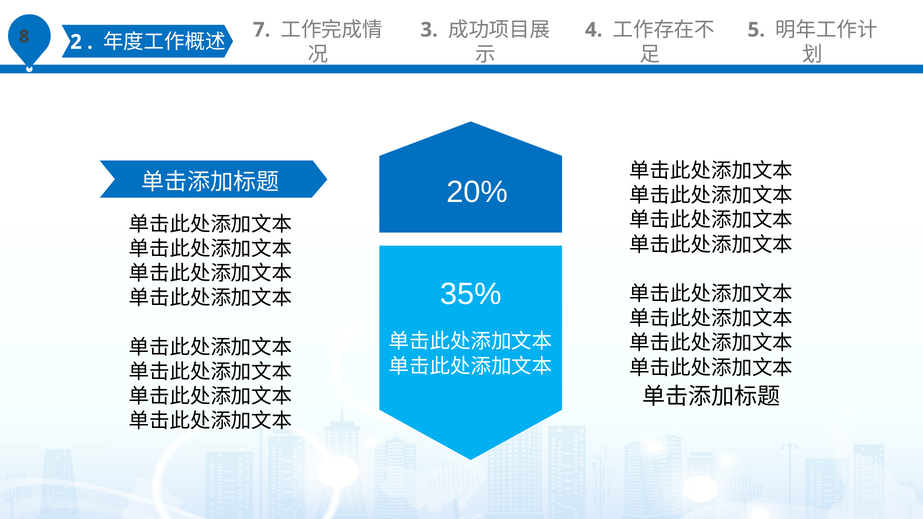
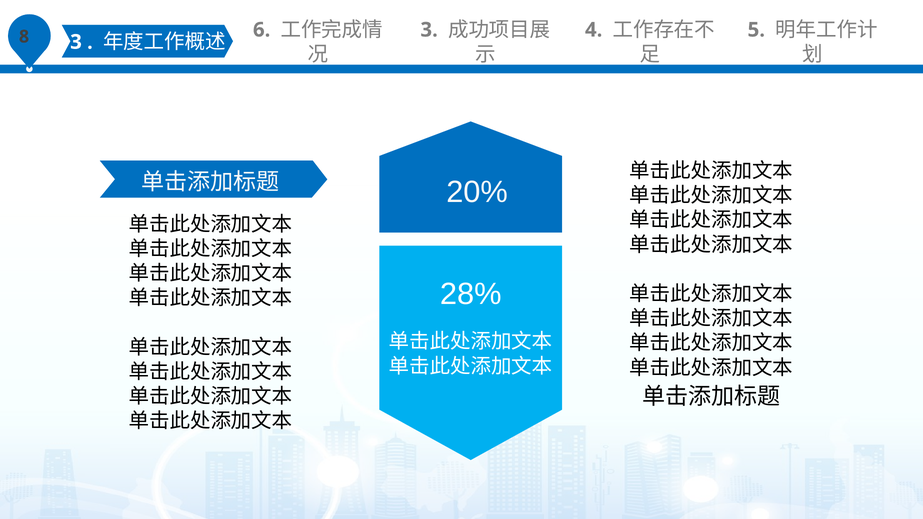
2 at (76, 42): 2 -> 3
7: 7 -> 6
35%: 35% -> 28%
